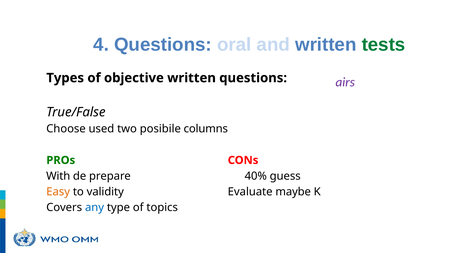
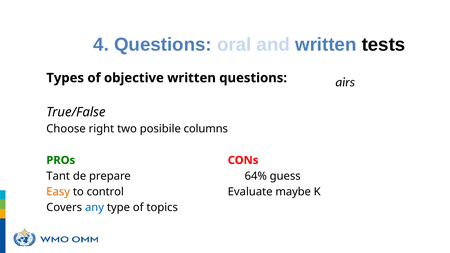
tests colour: green -> black
airs colour: purple -> black
used: used -> right
With at (58, 176): With -> Tant
40%: 40% -> 64%
validity: validity -> control
